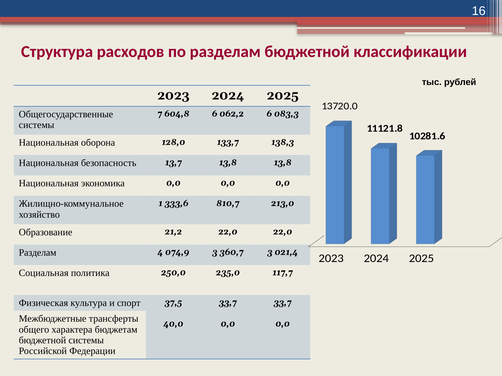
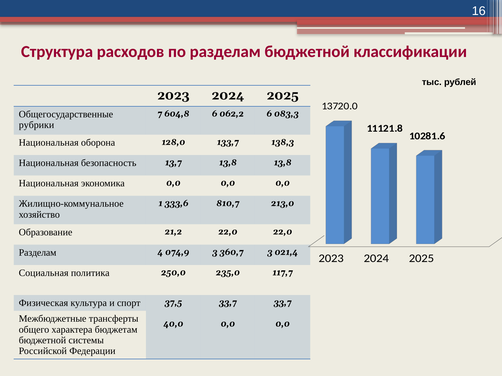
системы at (37, 125): системы -> рубрики
